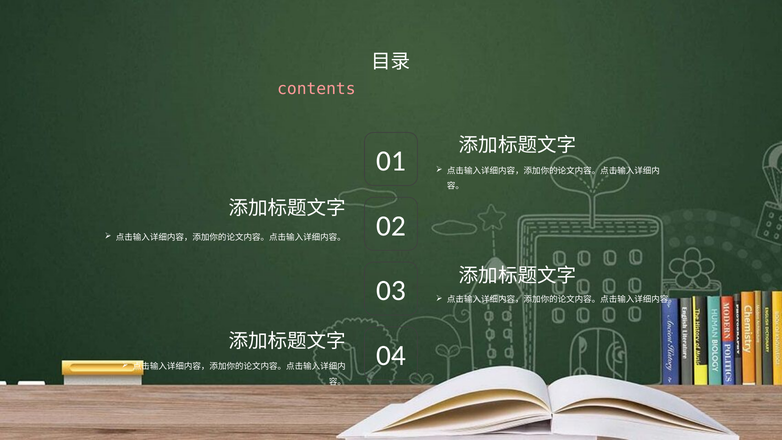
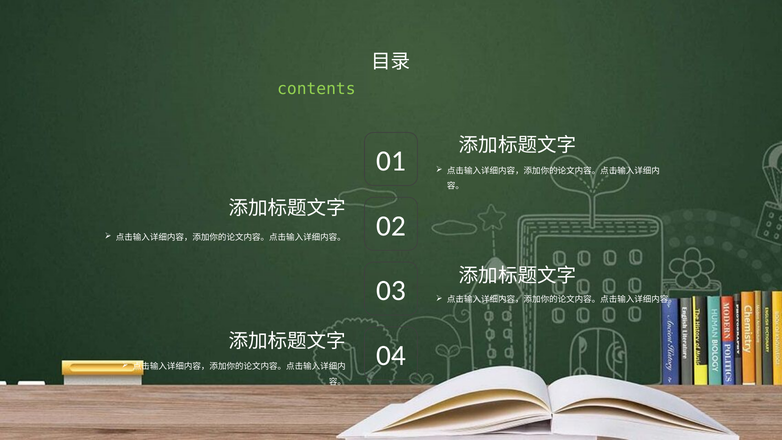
contents colour: pink -> light green
